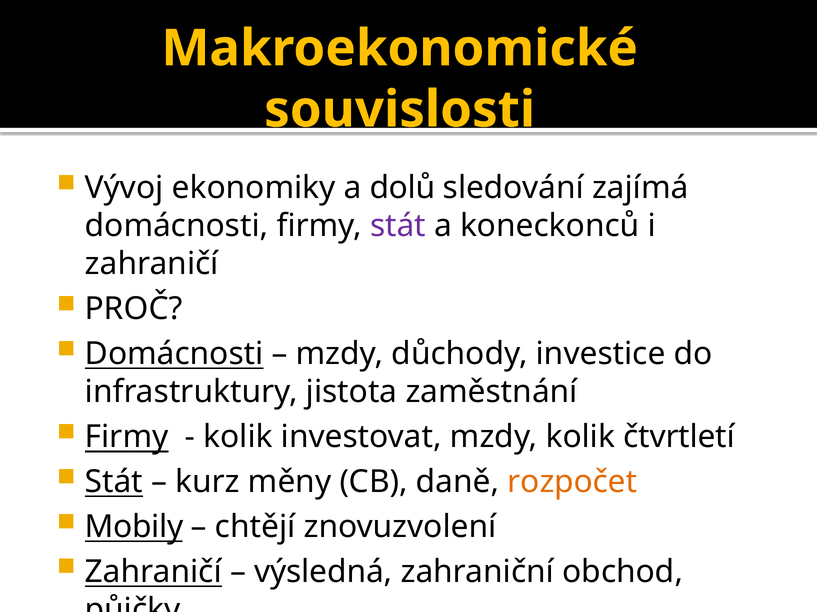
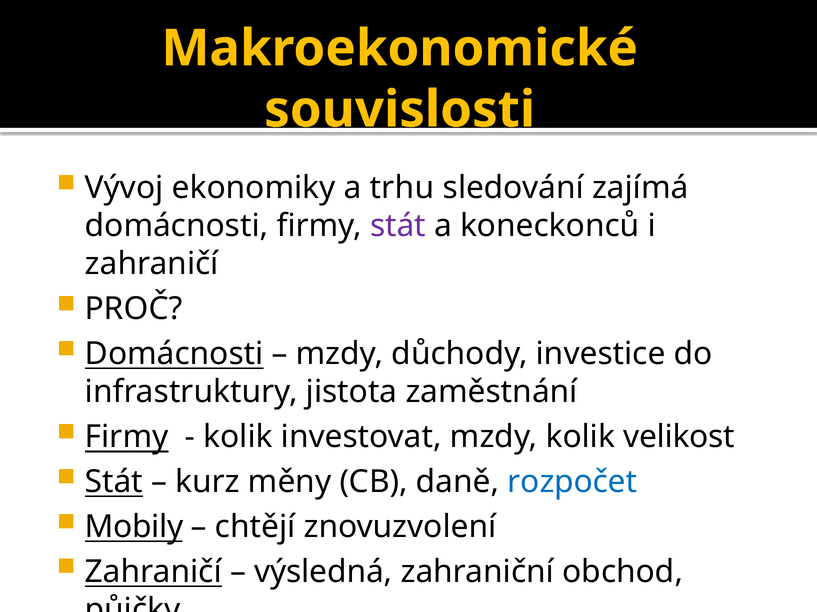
dolů: dolů -> trhu
čtvrtletí: čtvrtletí -> velikost
rozpočet colour: orange -> blue
